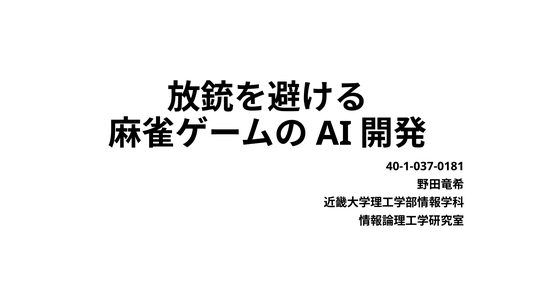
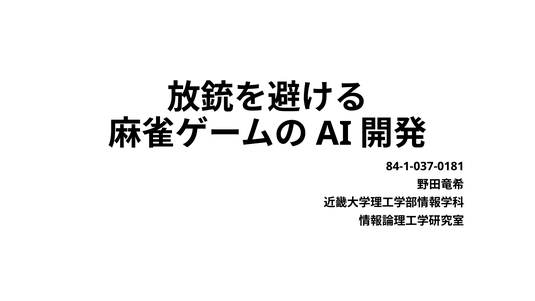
40-1-037-0181: 40-1-037-0181 -> 84-1-037-0181
